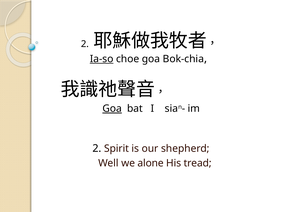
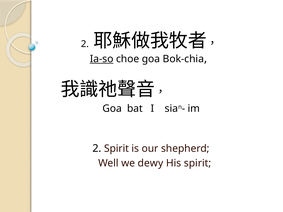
Goa at (112, 109) underline: present -> none
alone: alone -> dewy
His tread: tread -> spirit
